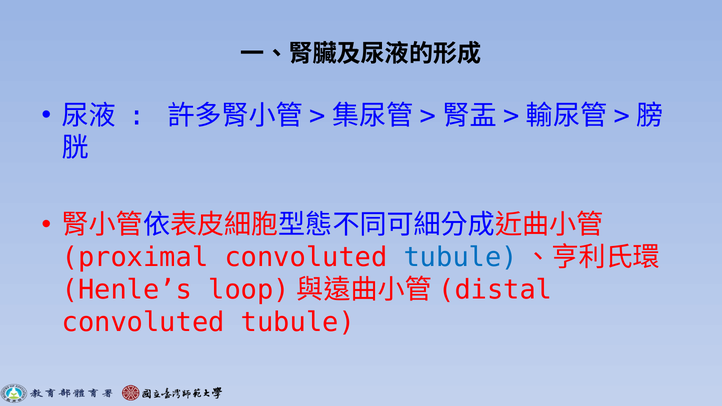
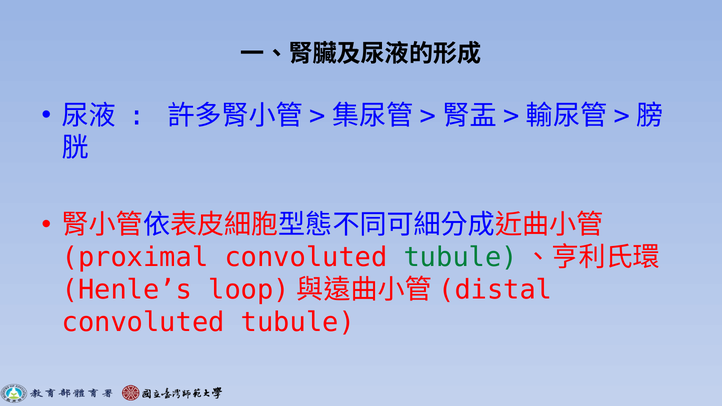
tubule at (461, 258) colour: blue -> green
